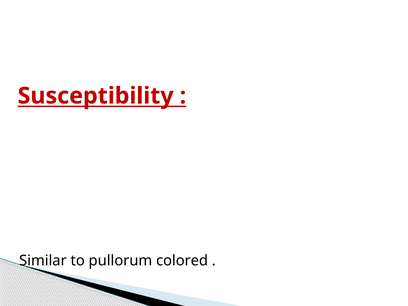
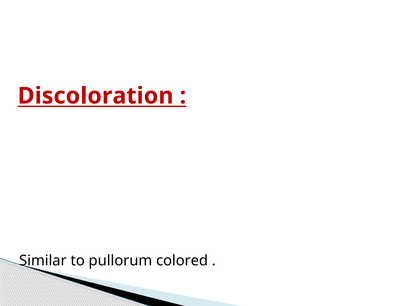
Susceptibility: Susceptibility -> Discoloration
